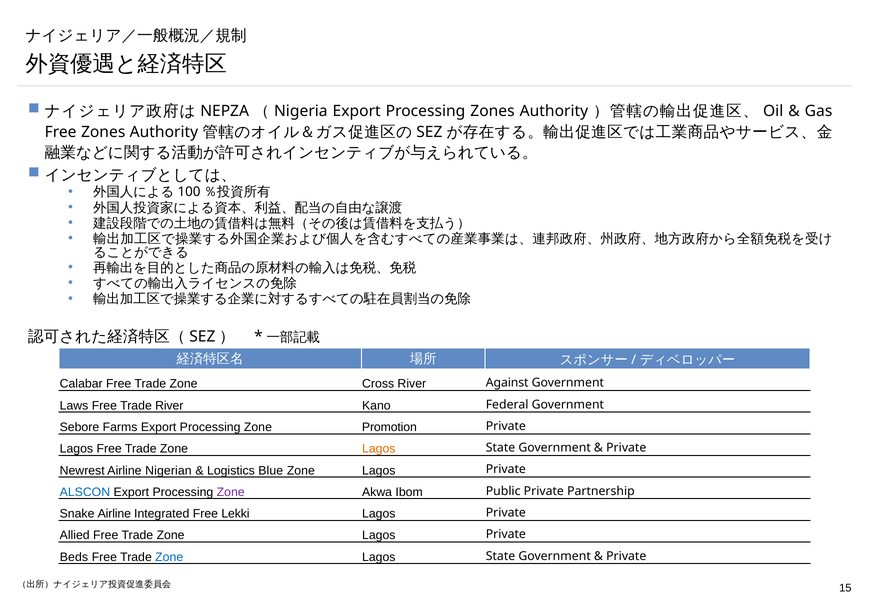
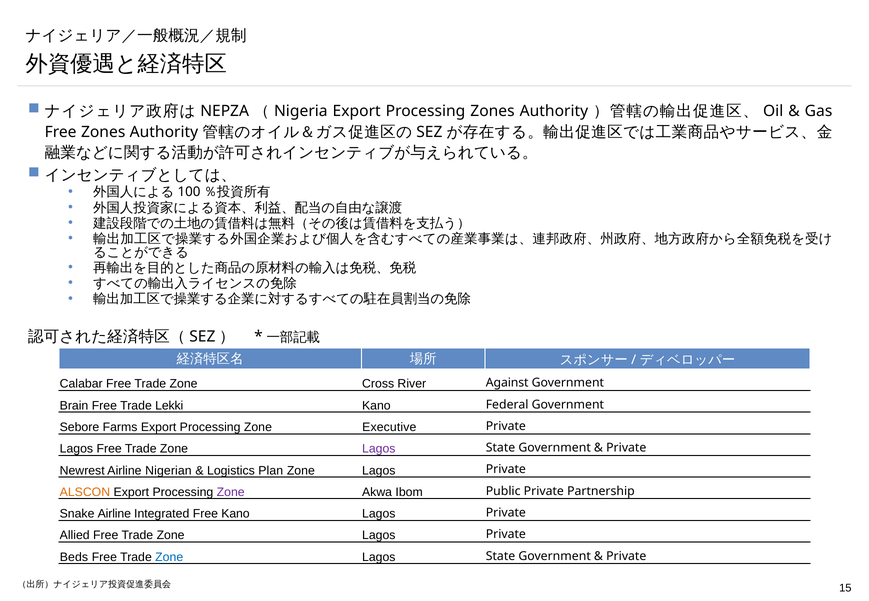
Laws: Laws -> Brain
Trade River: River -> Lekki
Promotion: Promotion -> Executive
Lagos at (379, 449) colour: orange -> purple
Blue: Blue -> Plan
ALSCON colour: blue -> orange
Free Lekki: Lekki -> Kano
